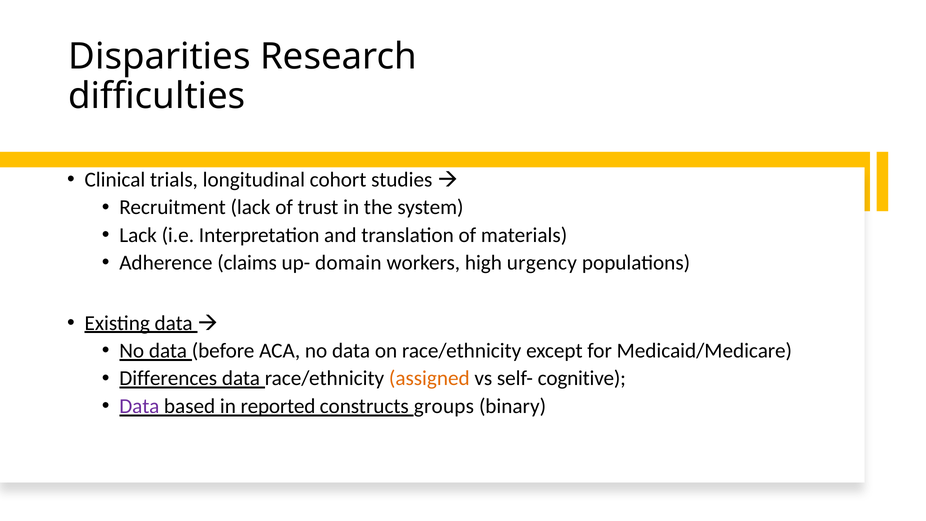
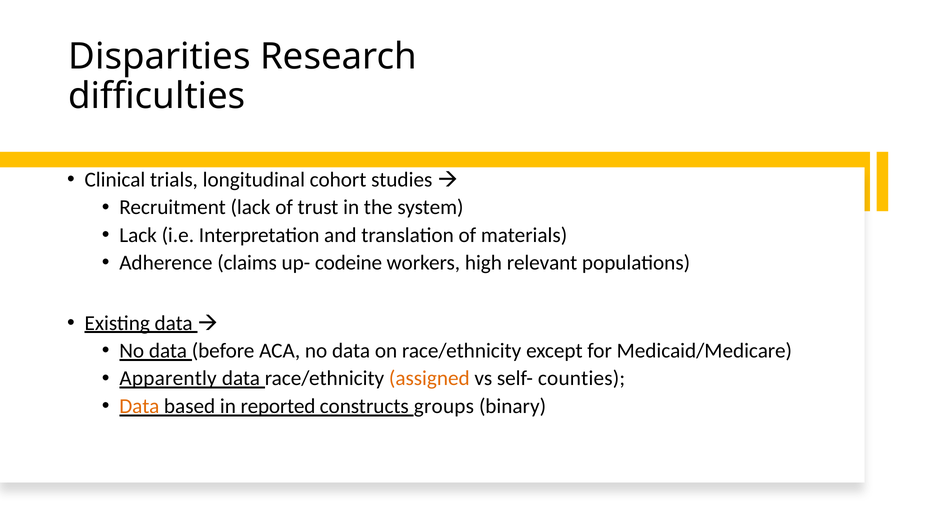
domain: domain -> codeine
urgency: urgency -> relevant
Differences: Differences -> Apparently
cognitive: cognitive -> counties
Data at (139, 406) colour: purple -> orange
